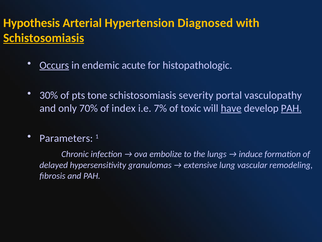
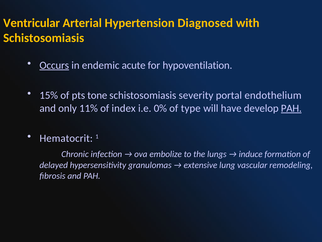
Hypothesis: Hypothesis -> Ventricular
Schistosomiasis at (44, 38) underline: present -> none
histopathologic: histopathologic -> hypoventilation
30%: 30% -> 15%
vasculopathy: vasculopathy -> endothelium
70%: 70% -> 11%
7%: 7% -> 0%
toxic: toxic -> type
have underline: present -> none
Parameters: Parameters -> Hematocrit
